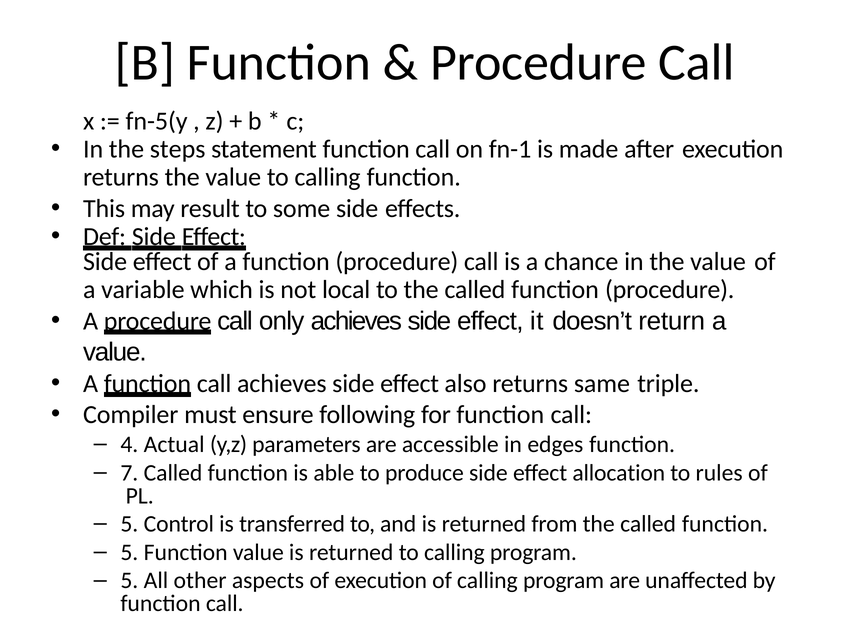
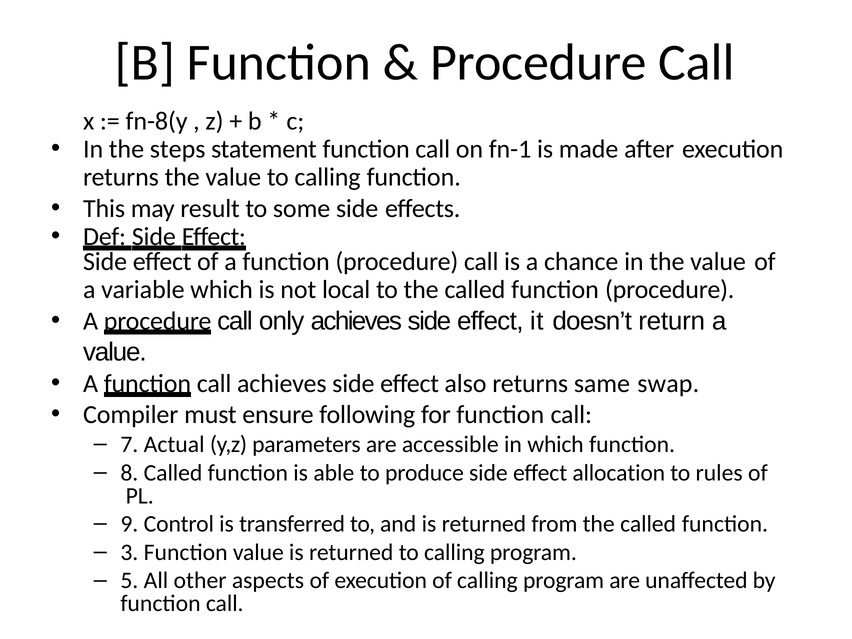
fn-5(y: fn-5(y -> fn-8(y
triple: triple -> swap
4: 4 -> 7
in edges: edges -> which
7: 7 -> 8
5 at (129, 524): 5 -> 9
5 at (129, 552): 5 -> 3
